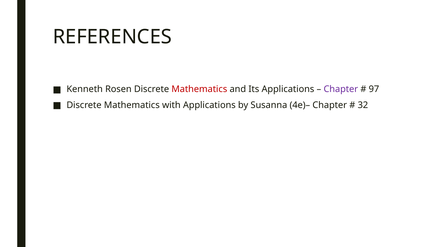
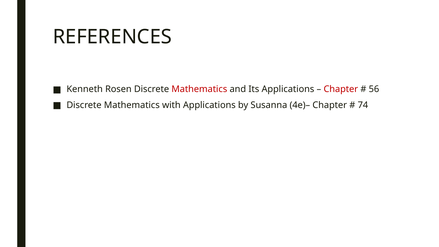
Chapter at (341, 89) colour: purple -> red
97: 97 -> 56
32: 32 -> 74
